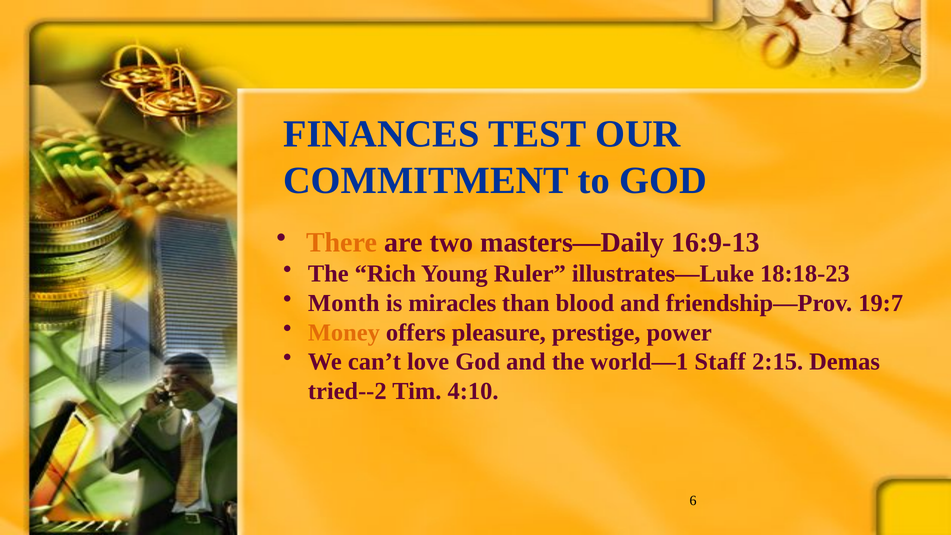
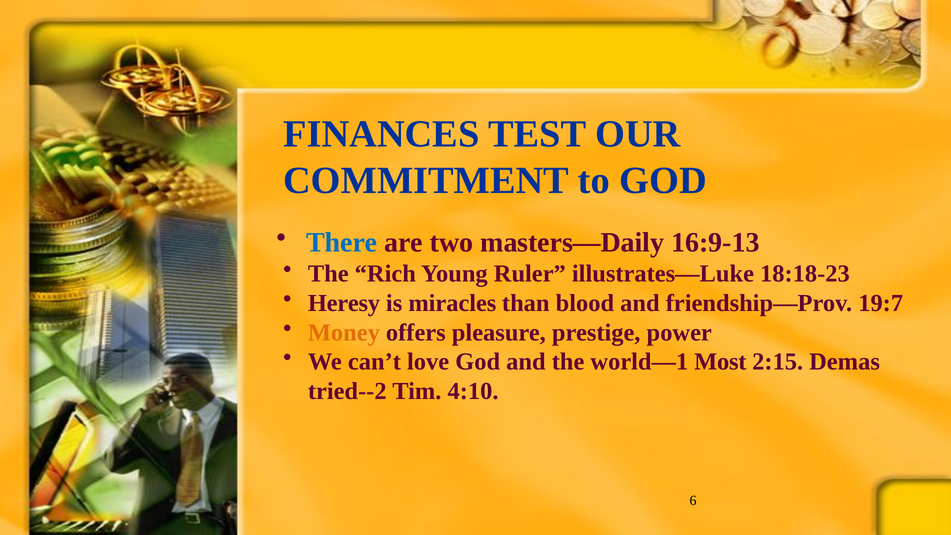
There colour: orange -> blue
Month: Month -> Heresy
Staff: Staff -> Most
